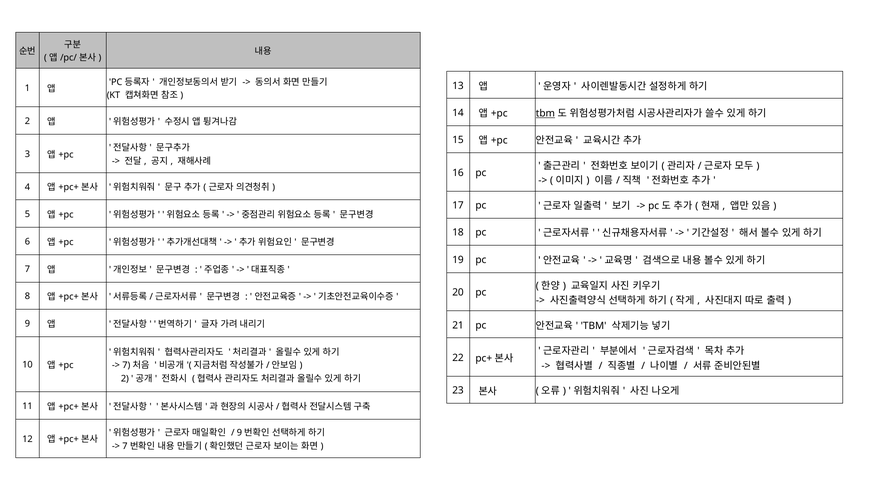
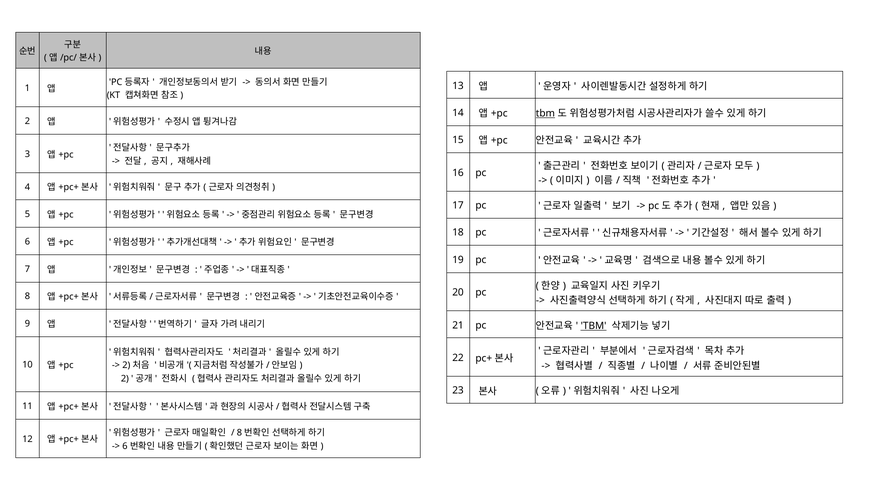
TBM at (594, 326) underline: none -> present
7 at (126, 365): 7 -> 2
9 at (239, 433): 9 -> 8
7 at (125, 446): 7 -> 6
